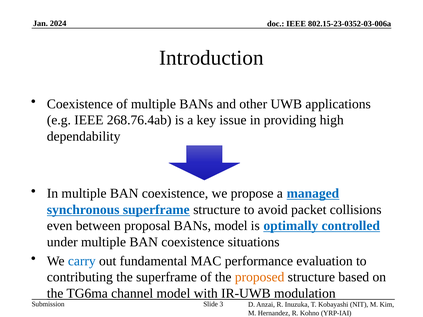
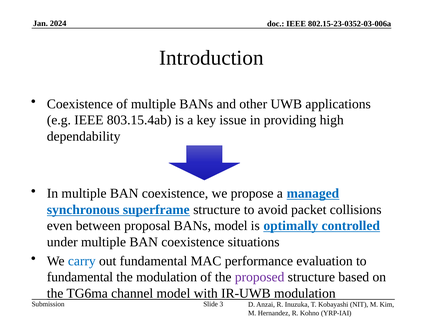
268.76.4ab: 268.76.4ab -> 803.15.4ab
contributing at (80, 277): contributing -> fundamental
the superframe: superframe -> modulation
proposed colour: orange -> purple
